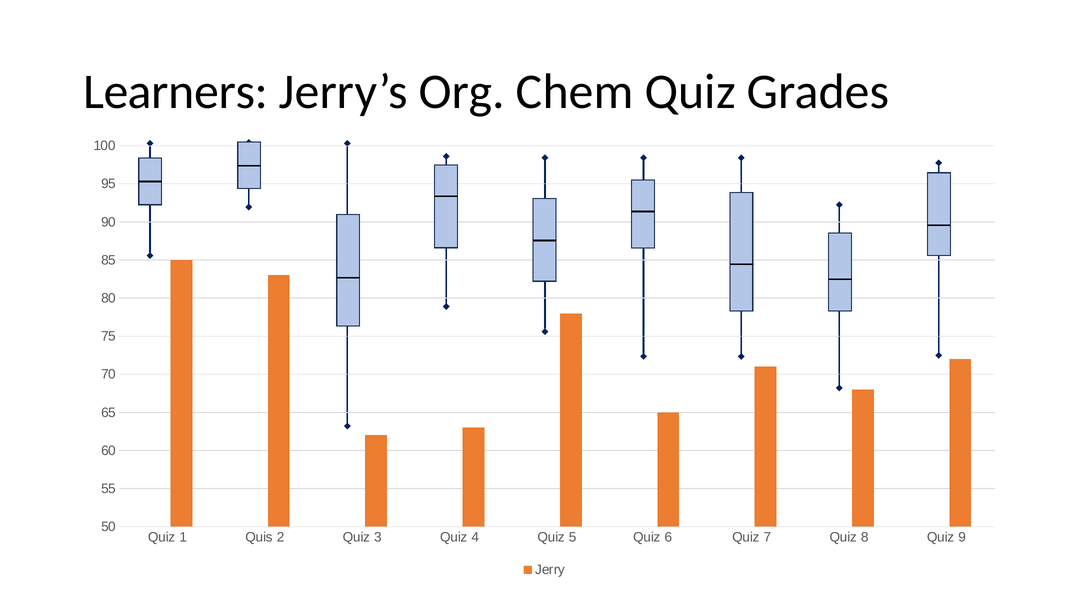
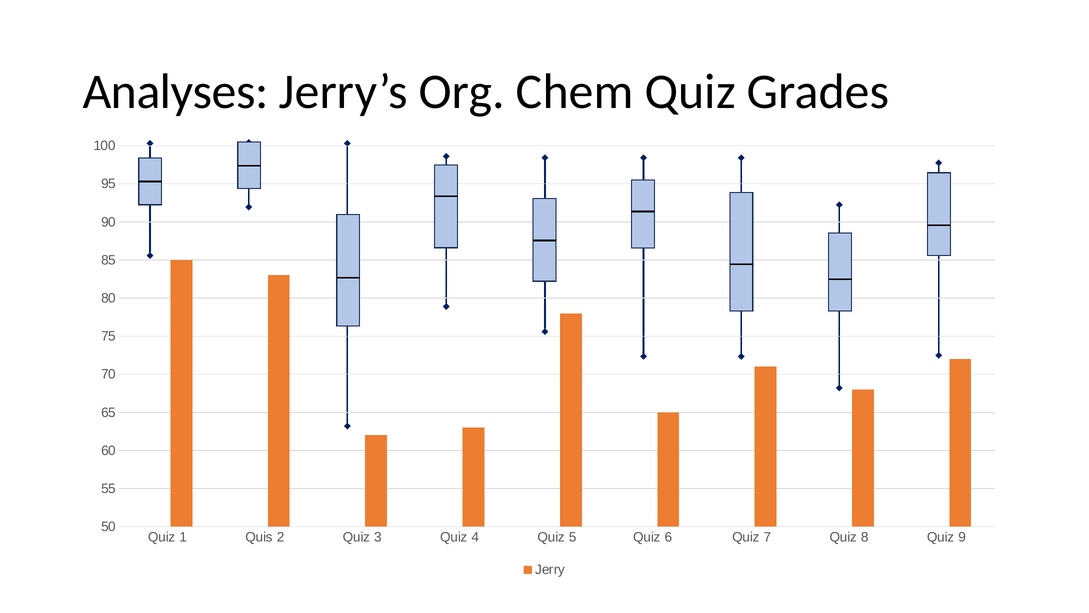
Learners: Learners -> Analyses
